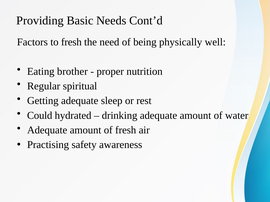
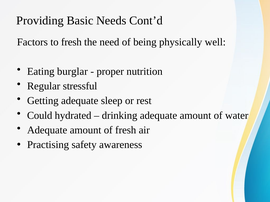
brother: brother -> burglar
spiritual: spiritual -> stressful
